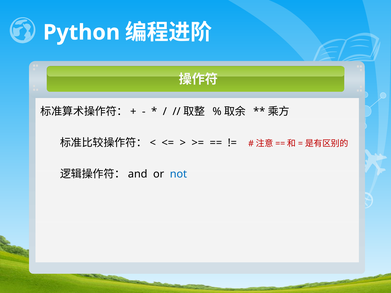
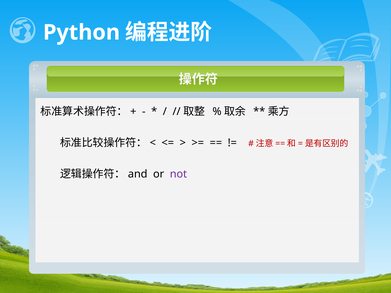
not colour: blue -> purple
